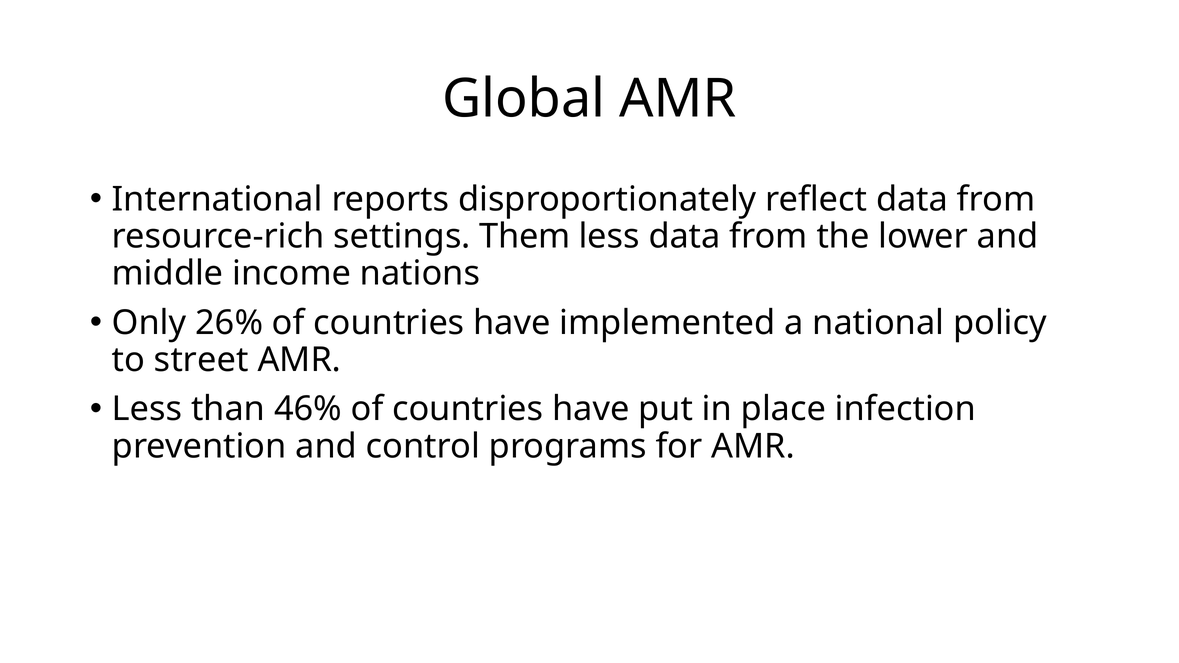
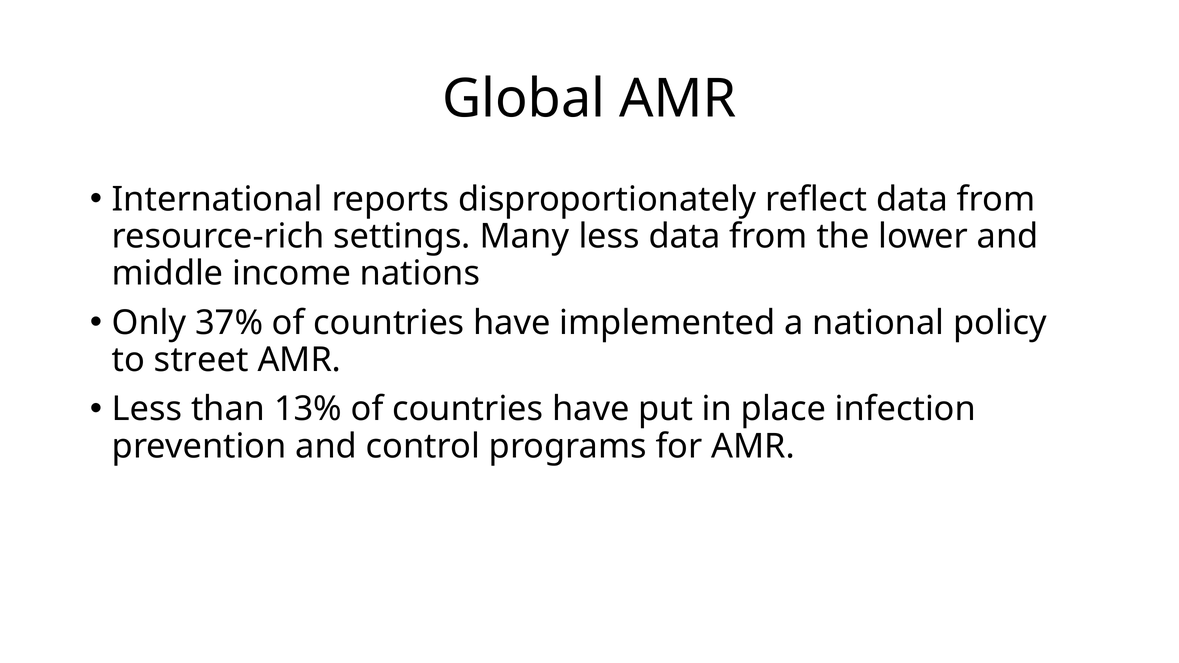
Them: Them -> Many
26%: 26% -> 37%
46%: 46% -> 13%
